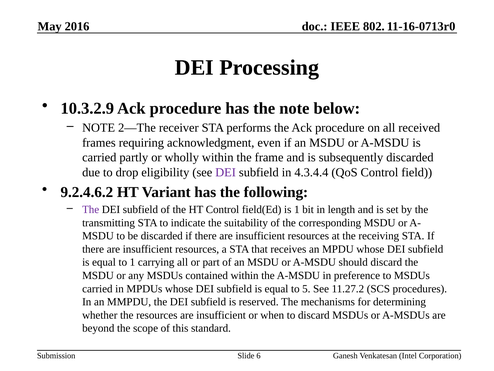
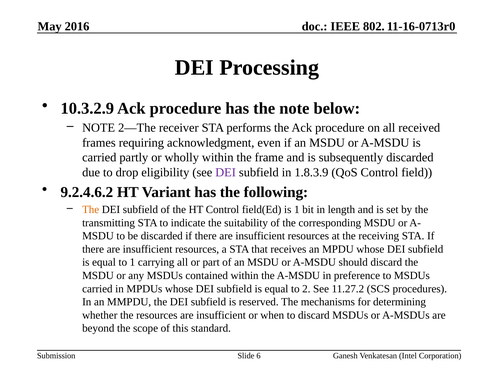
4.3.4.4: 4.3.4.4 -> 1.8.3.9
The at (91, 209) colour: purple -> orange
5: 5 -> 2
